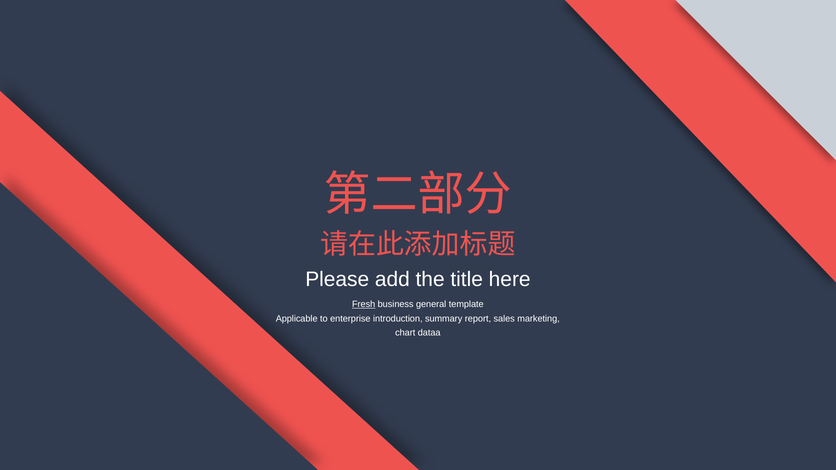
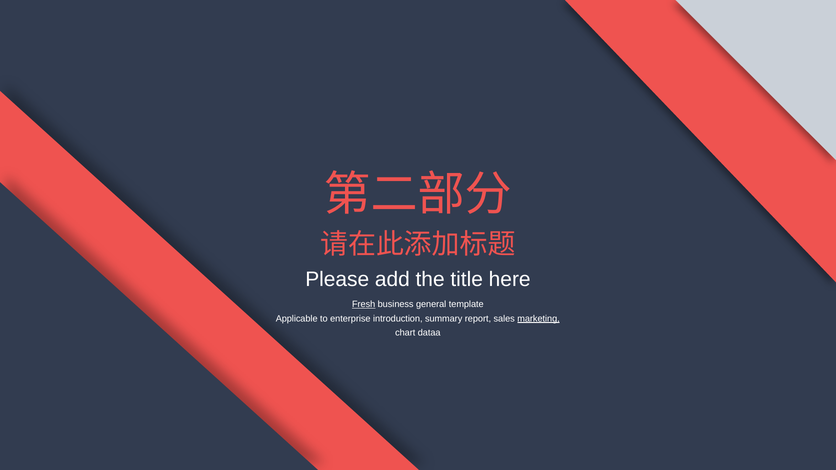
marketing underline: none -> present
